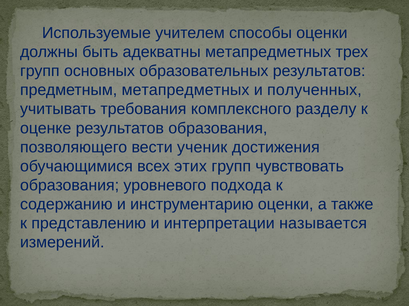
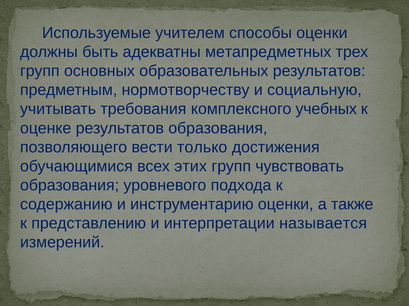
предметным метапредметных: метапредметных -> нормотворчеству
полученных: полученных -> социальную
разделу: разделу -> учебных
ученик: ученик -> только
